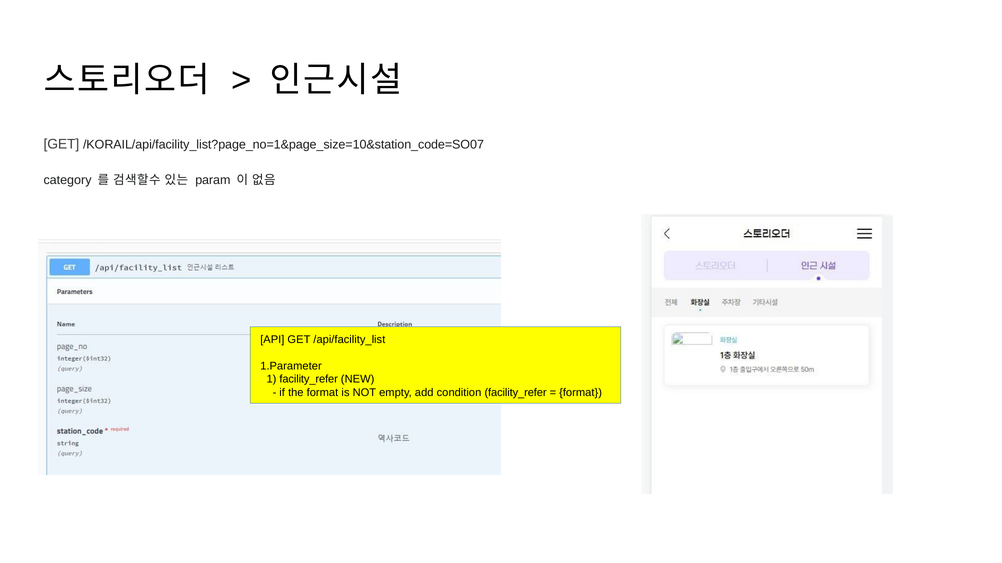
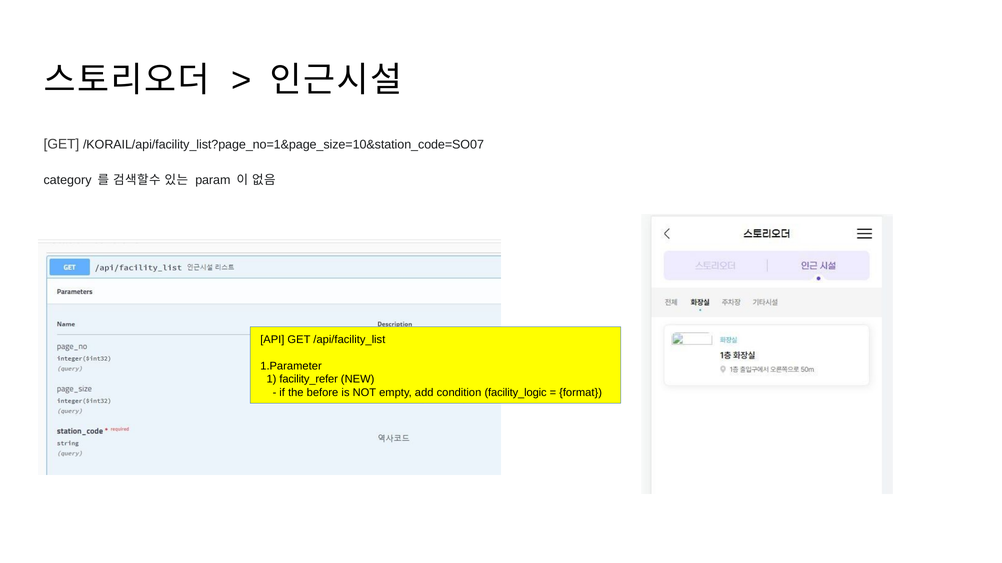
the format: format -> before
condition facility_refer: facility_refer -> facility_logic
